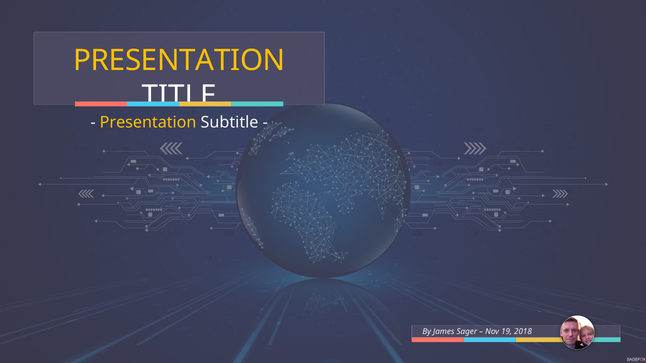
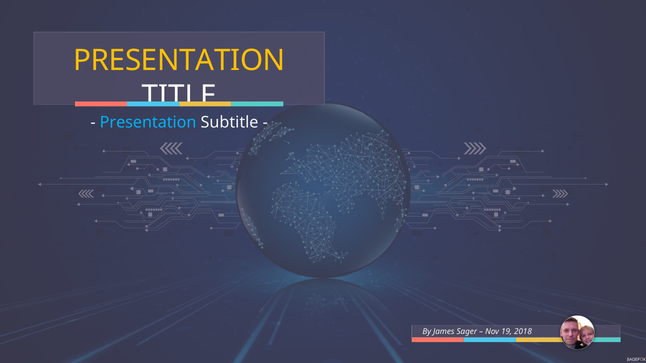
Presentation at (148, 123) colour: yellow -> light blue
